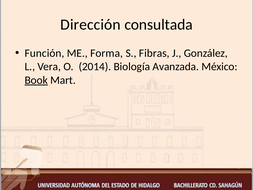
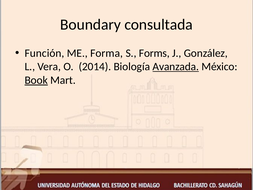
Dirección: Dirección -> Boundary
Fibras: Fibras -> Forms
Avanzada underline: none -> present
